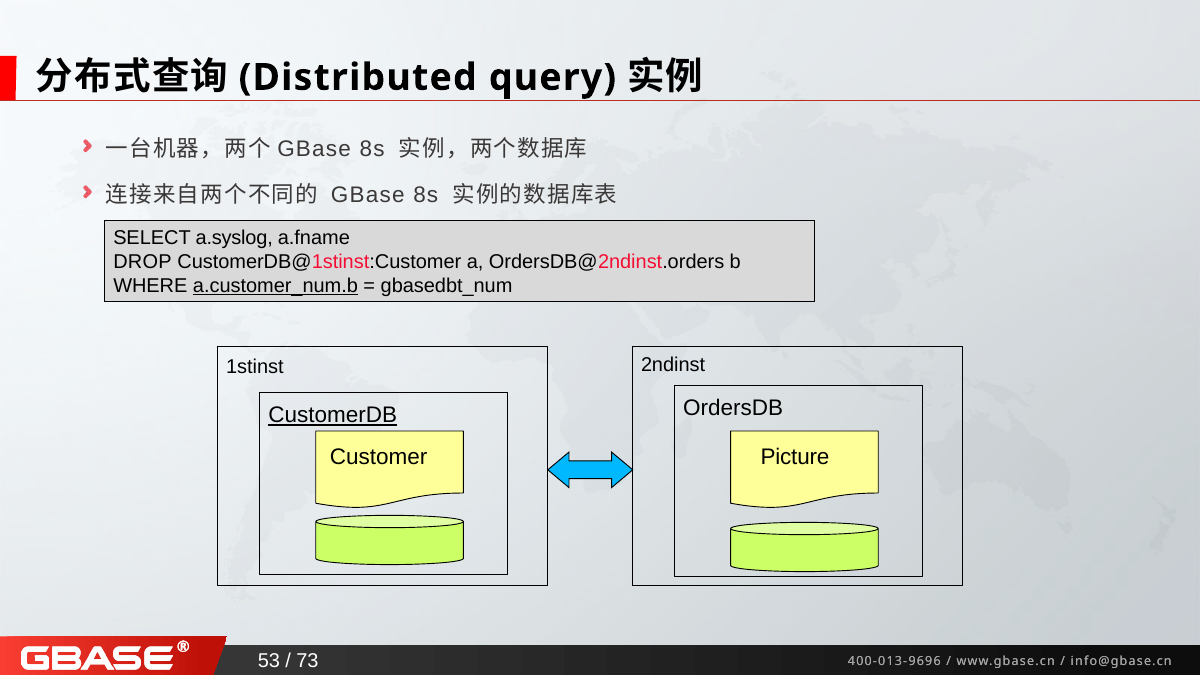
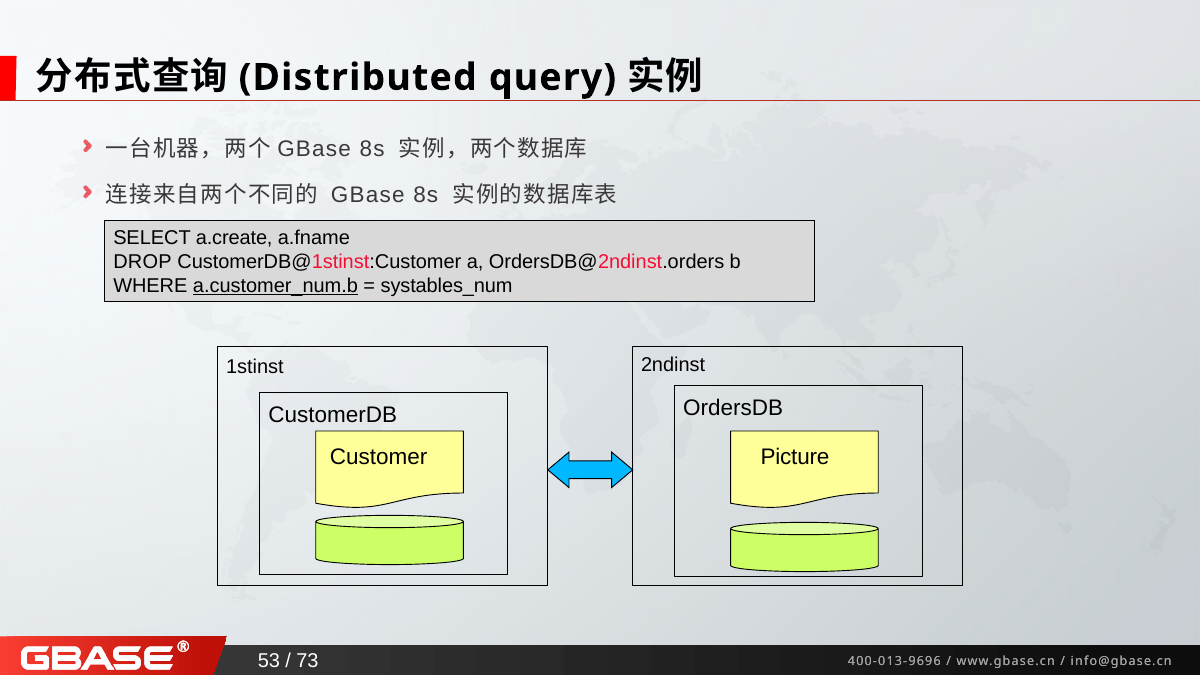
a.syslog: a.syslog -> a.create
gbasedbt_num: gbasedbt_num -> systables_num
CustomerDB underline: present -> none
